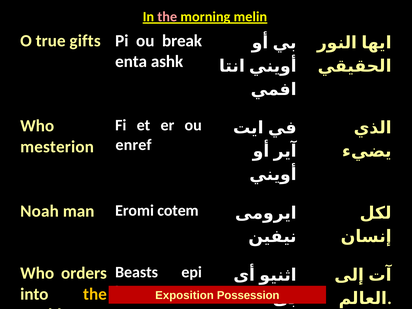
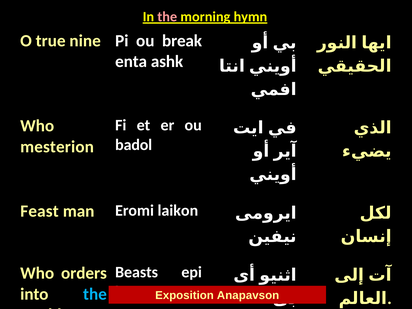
melin: melin -> hymn
gifts: gifts -> nine
enref: enref -> badol
Noah: Noah -> Feast
cotem: cotem -> laikon
the at (95, 294) colour: yellow -> light blue
Possession: Possession -> Anapavson
